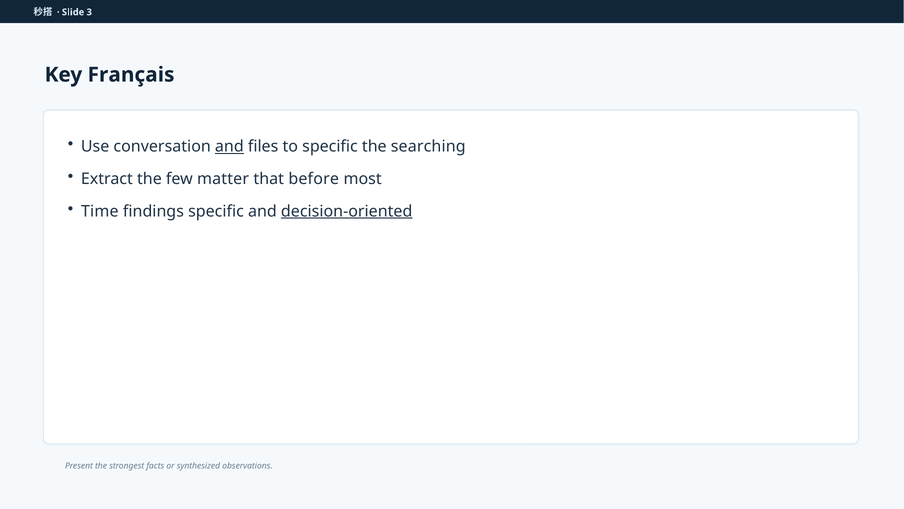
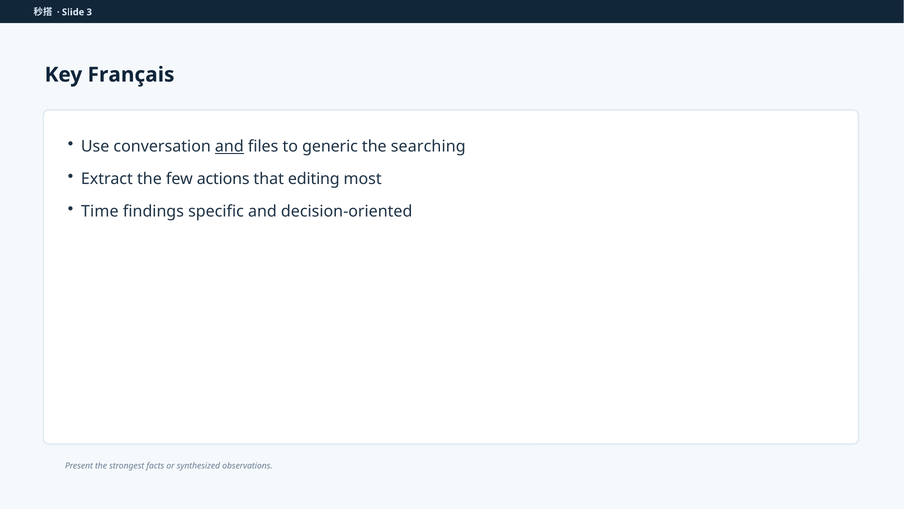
to specific: specific -> generic
matter: matter -> actions
before: before -> editing
decision-oriented underline: present -> none
